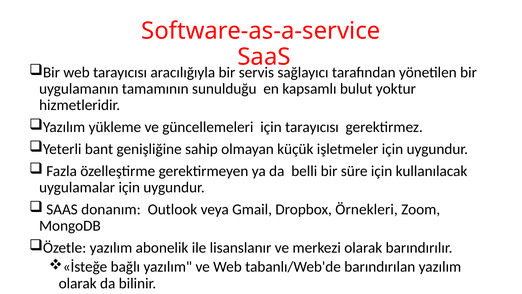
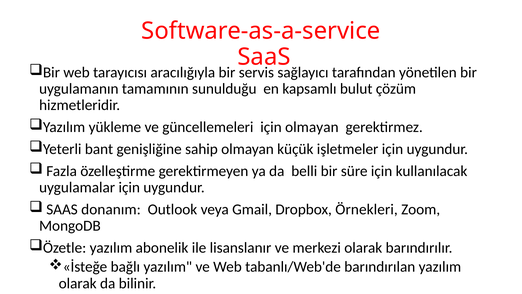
yoktur: yoktur -> çözüm
için tarayıcısı: tarayıcısı -> olmayan
